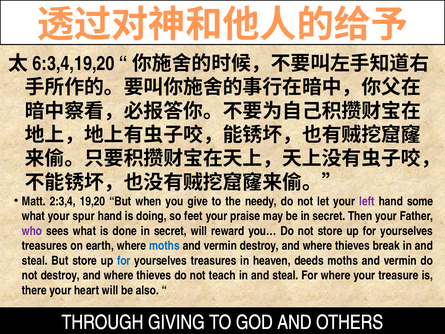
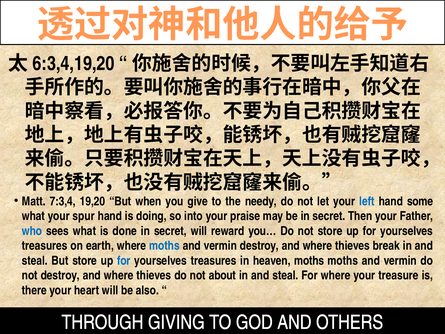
2:3,4: 2:3,4 -> 7:3,4
left colour: purple -> blue
feet: feet -> into
who colour: purple -> blue
heaven deeds: deeds -> moths
teach: teach -> about
